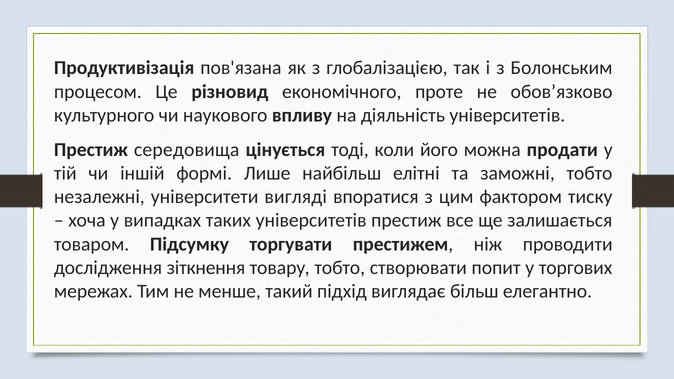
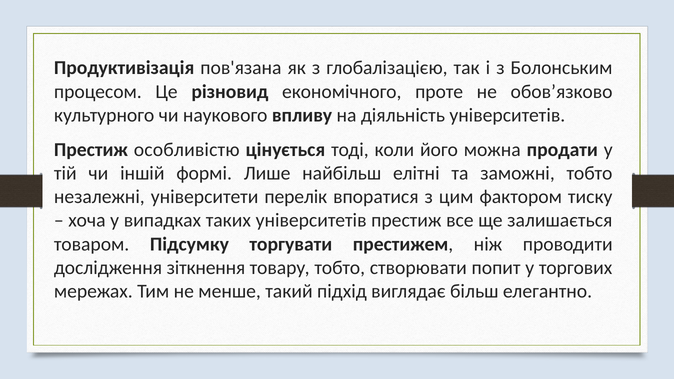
середовища: середовища -> особливістю
вигляді: вигляді -> перелік
